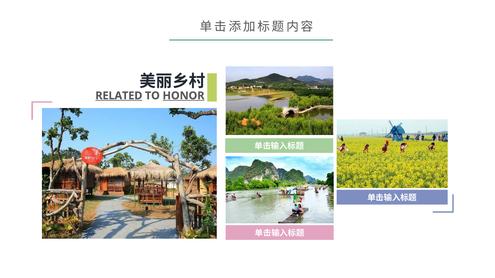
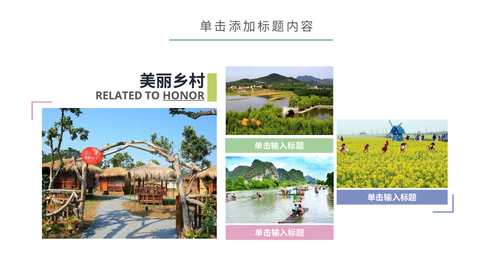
RELATED underline: present -> none
